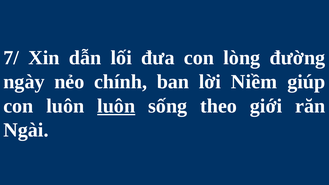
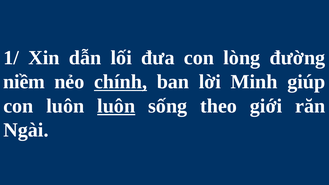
7/: 7/ -> 1/
ngày: ngày -> niềm
chính underline: none -> present
Niềm: Niềm -> Minh
